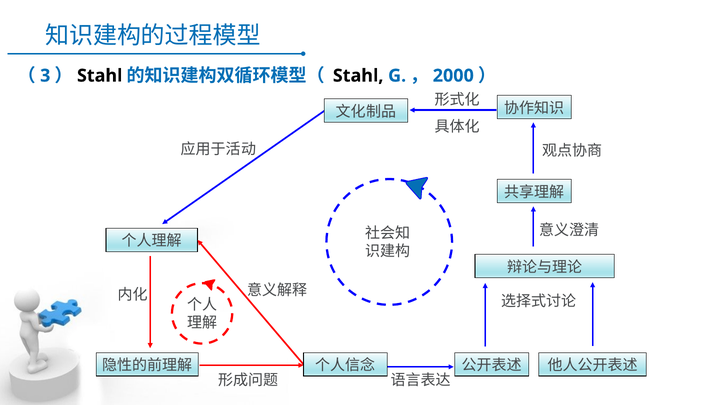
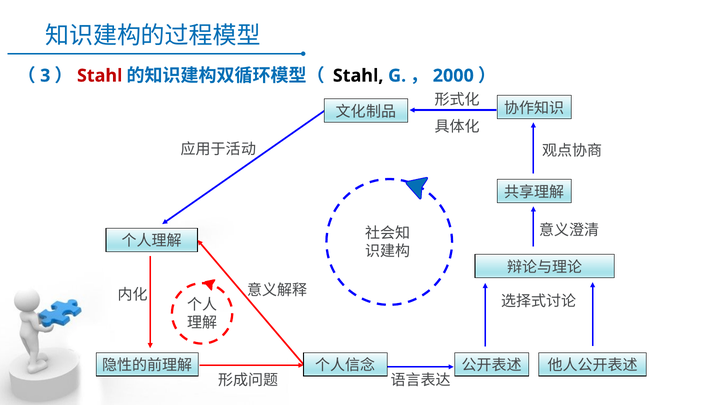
Stahl at (100, 76) colour: black -> red
